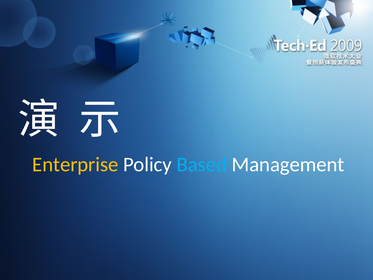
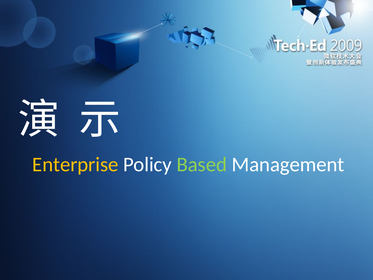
Based colour: light blue -> light green
